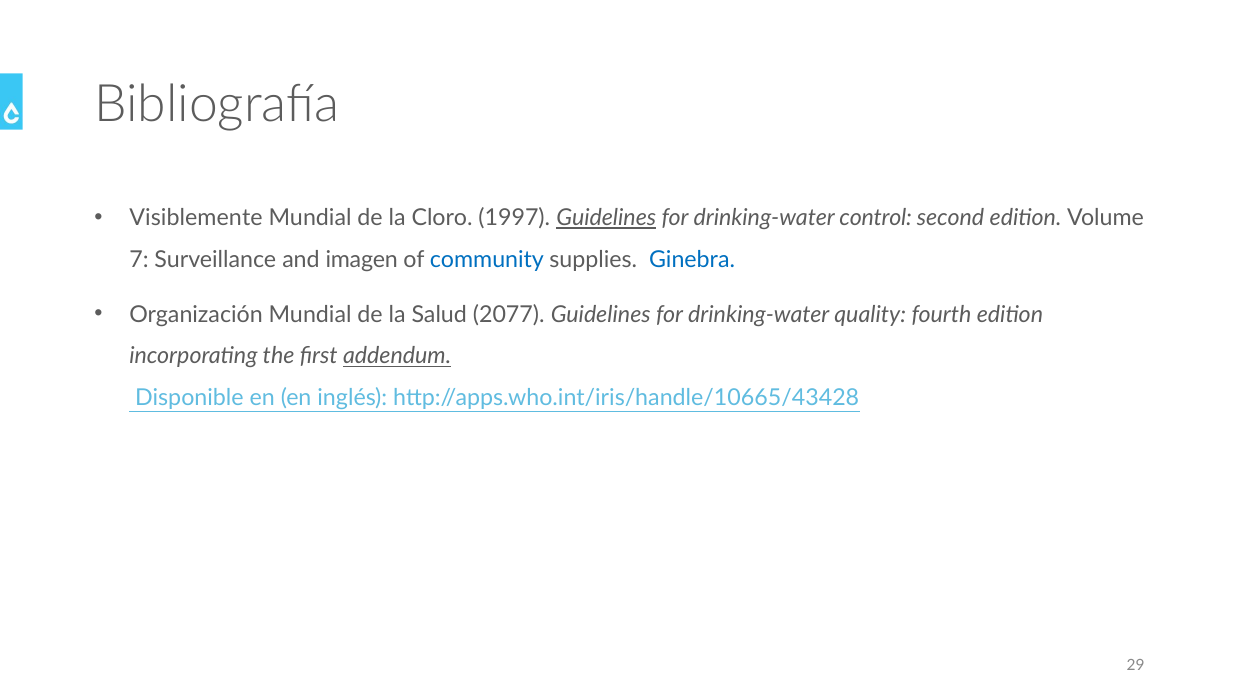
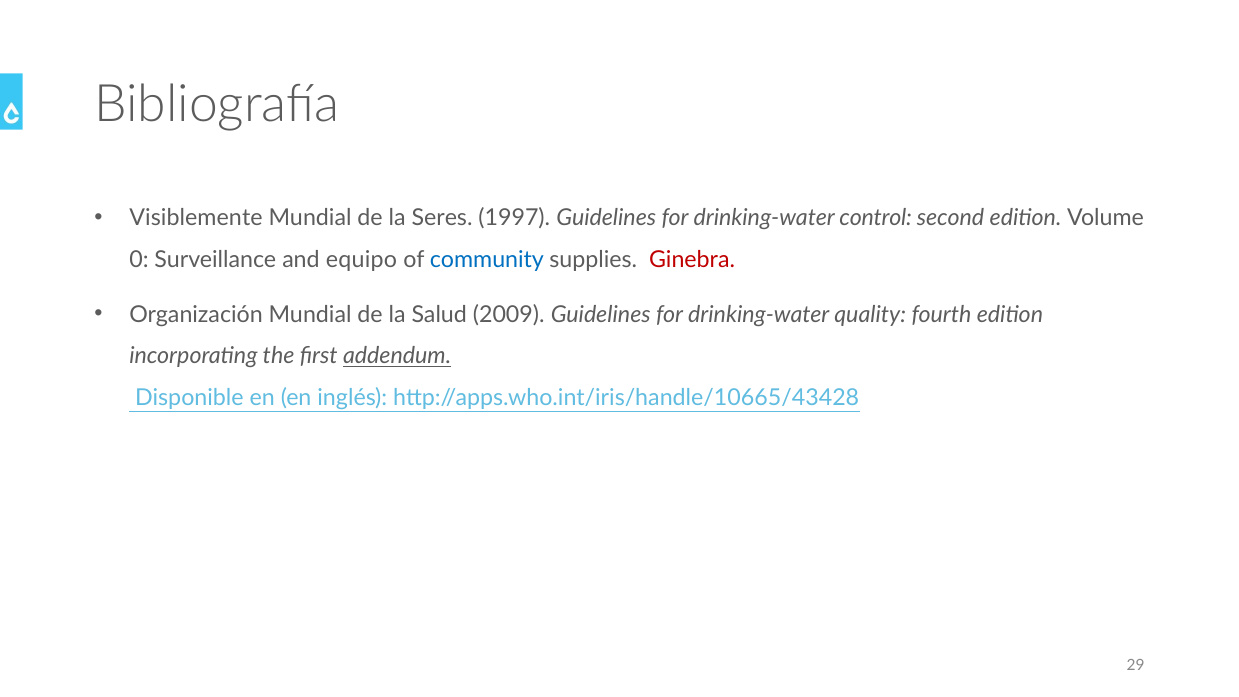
Cloro: Cloro -> Seres
Guidelines at (606, 218) underline: present -> none
7: 7 -> 0
imagen: imagen -> equipo
Ginebra colour: blue -> red
2077: 2077 -> 2009
